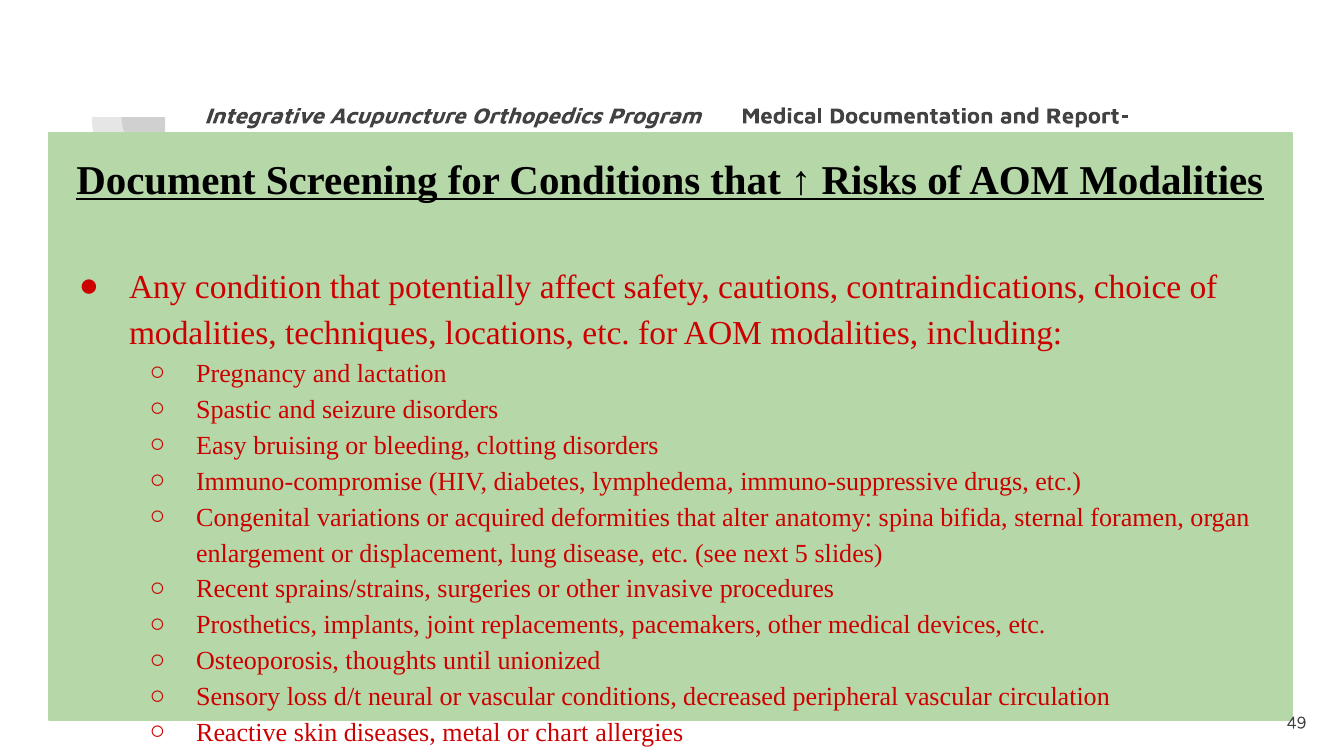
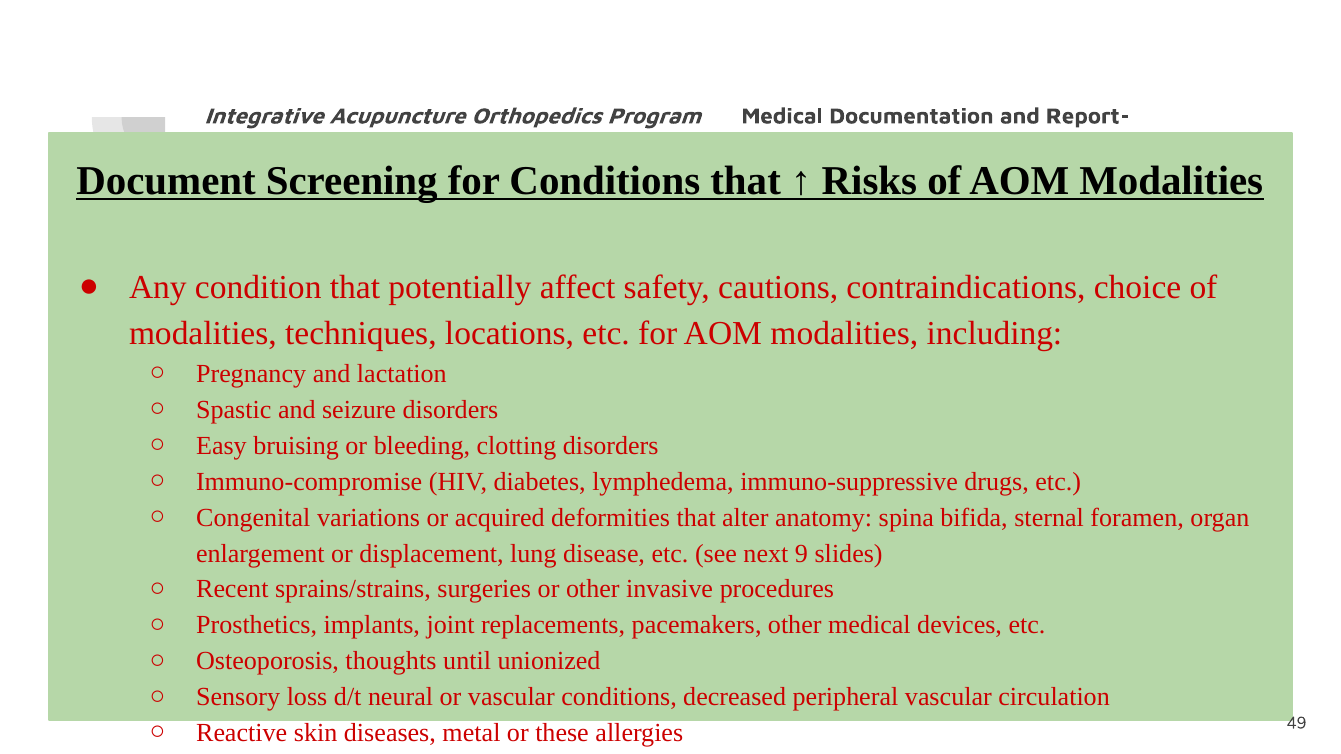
5: 5 -> 9
chart: chart -> these
